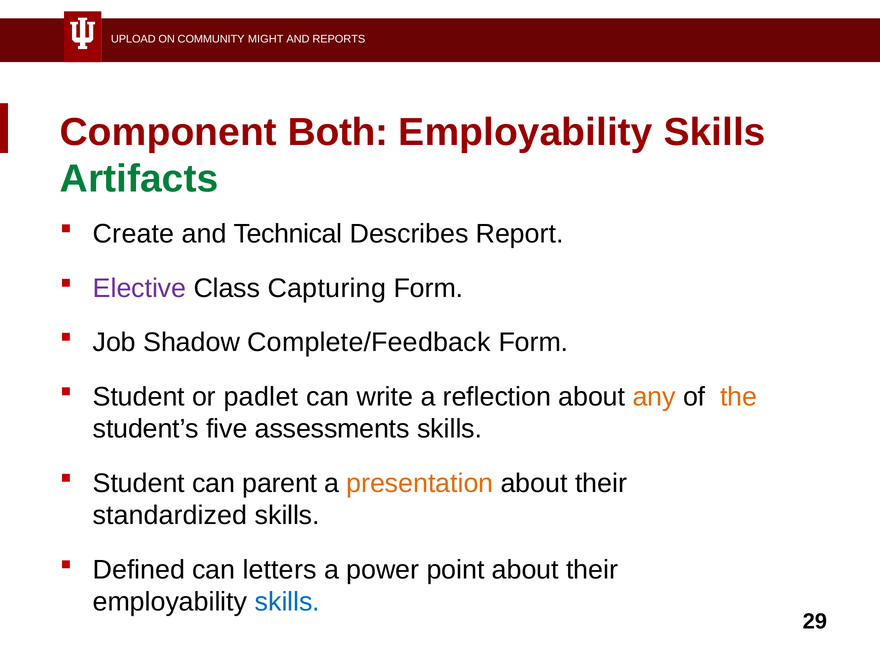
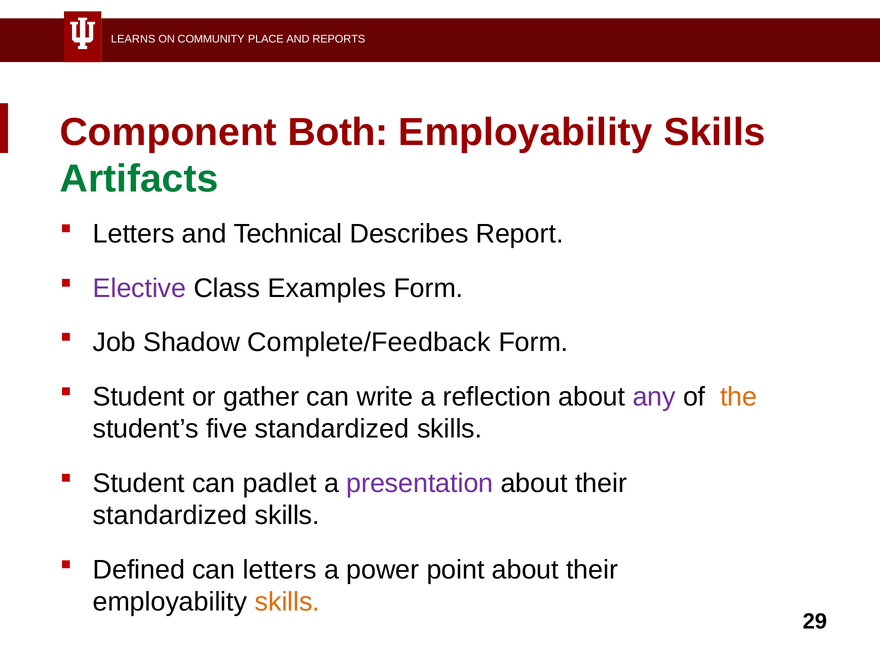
UPLOAD: UPLOAD -> LEARNS
MIGHT: MIGHT -> PLACE
Create at (134, 234): Create -> Letters
Capturing: Capturing -> Examples
padlet: padlet -> gather
any colour: orange -> purple
five assessments: assessments -> standardized
parent: parent -> padlet
presentation colour: orange -> purple
skills at (287, 602) colour: blue -> orange
